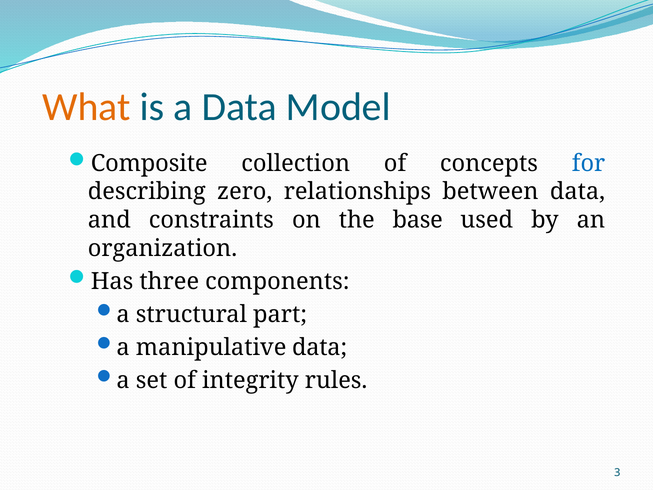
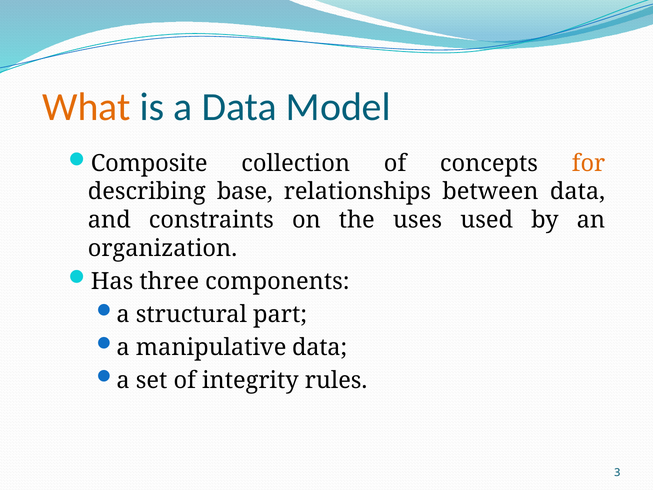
for colour: blue -> orange
zero: zero -> base
base: base -> uses
